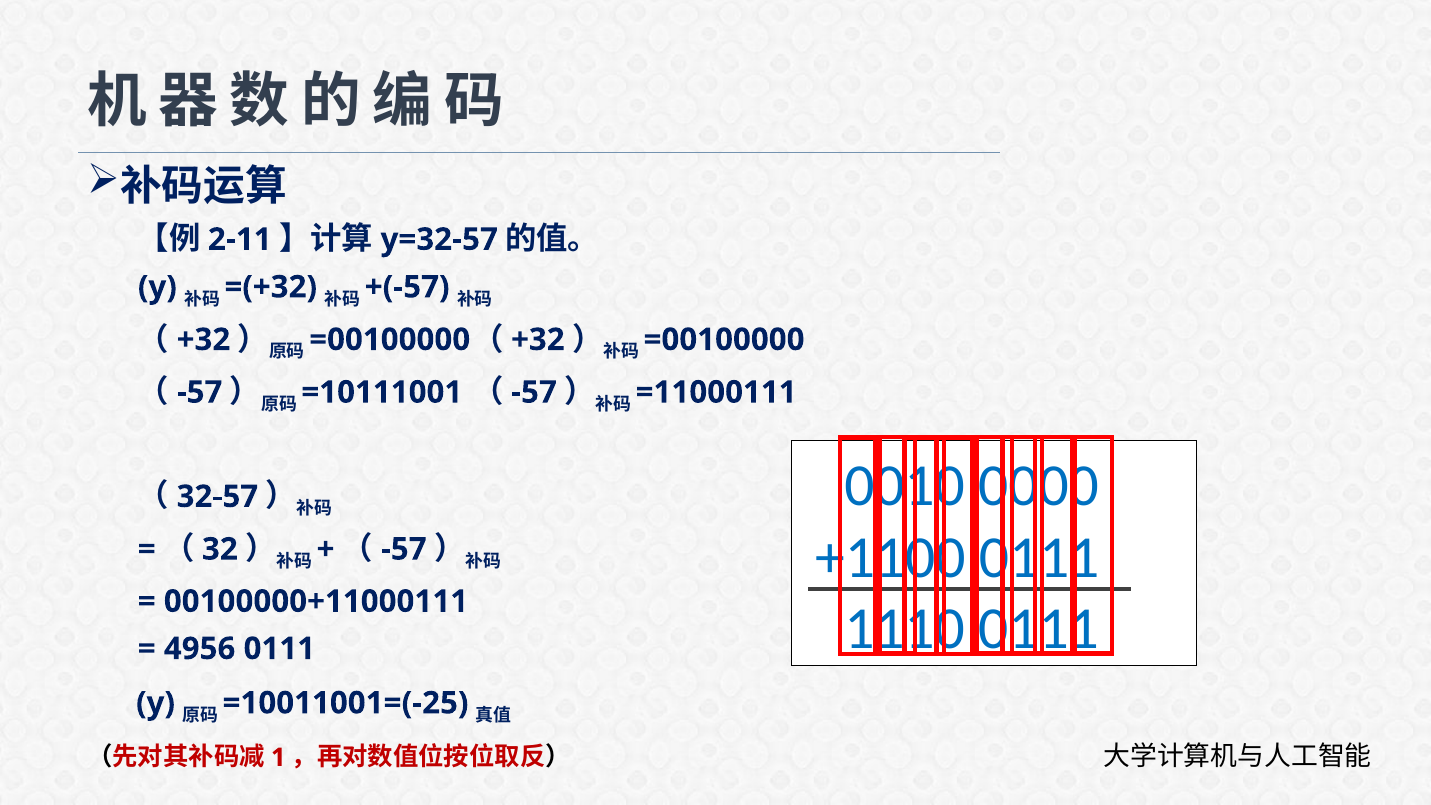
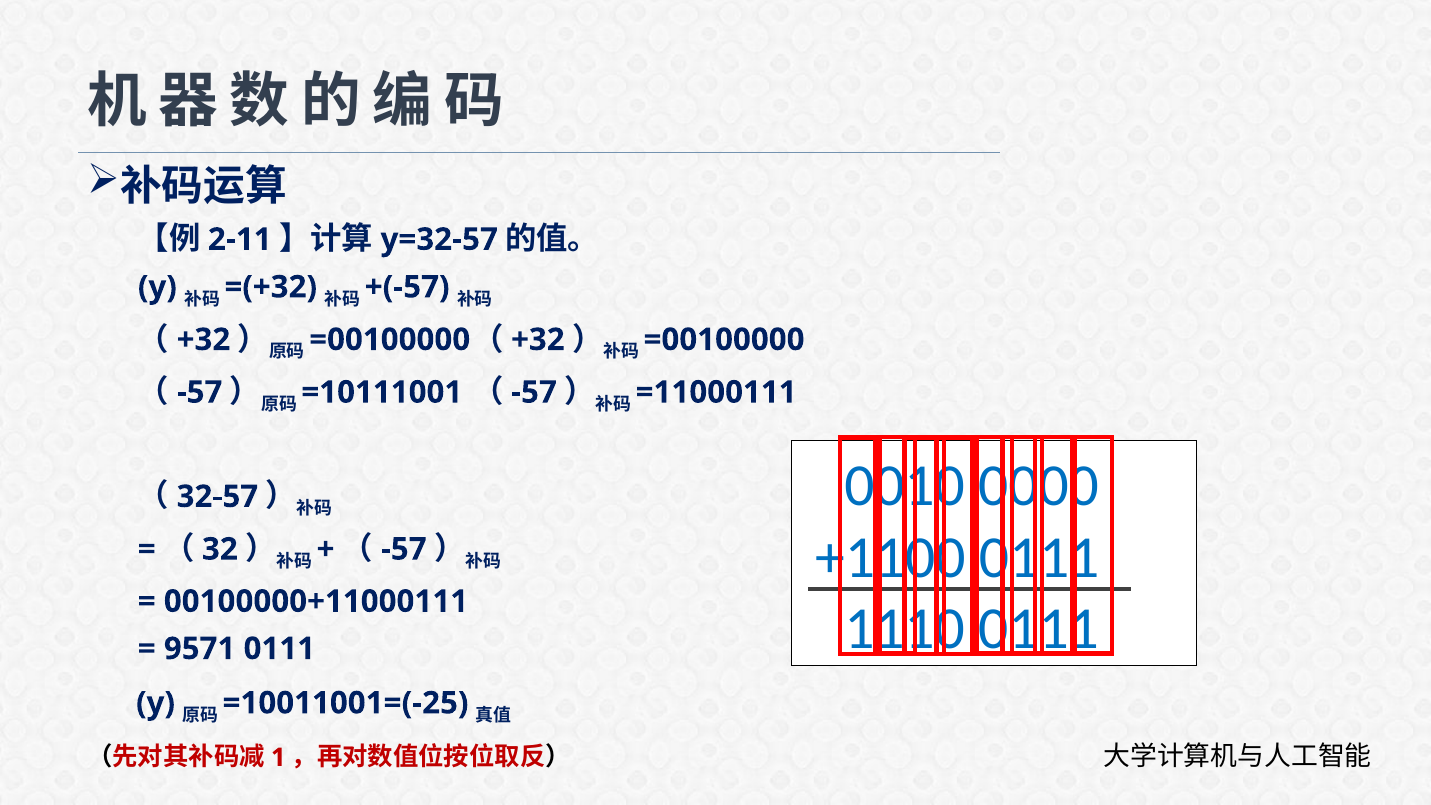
4956: 4956 -> 9571
